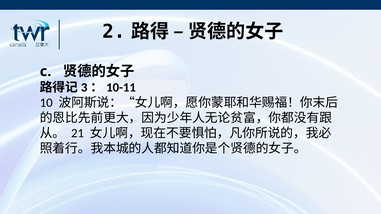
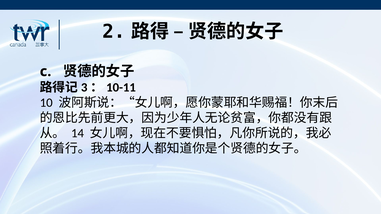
21: 21 -> 14
